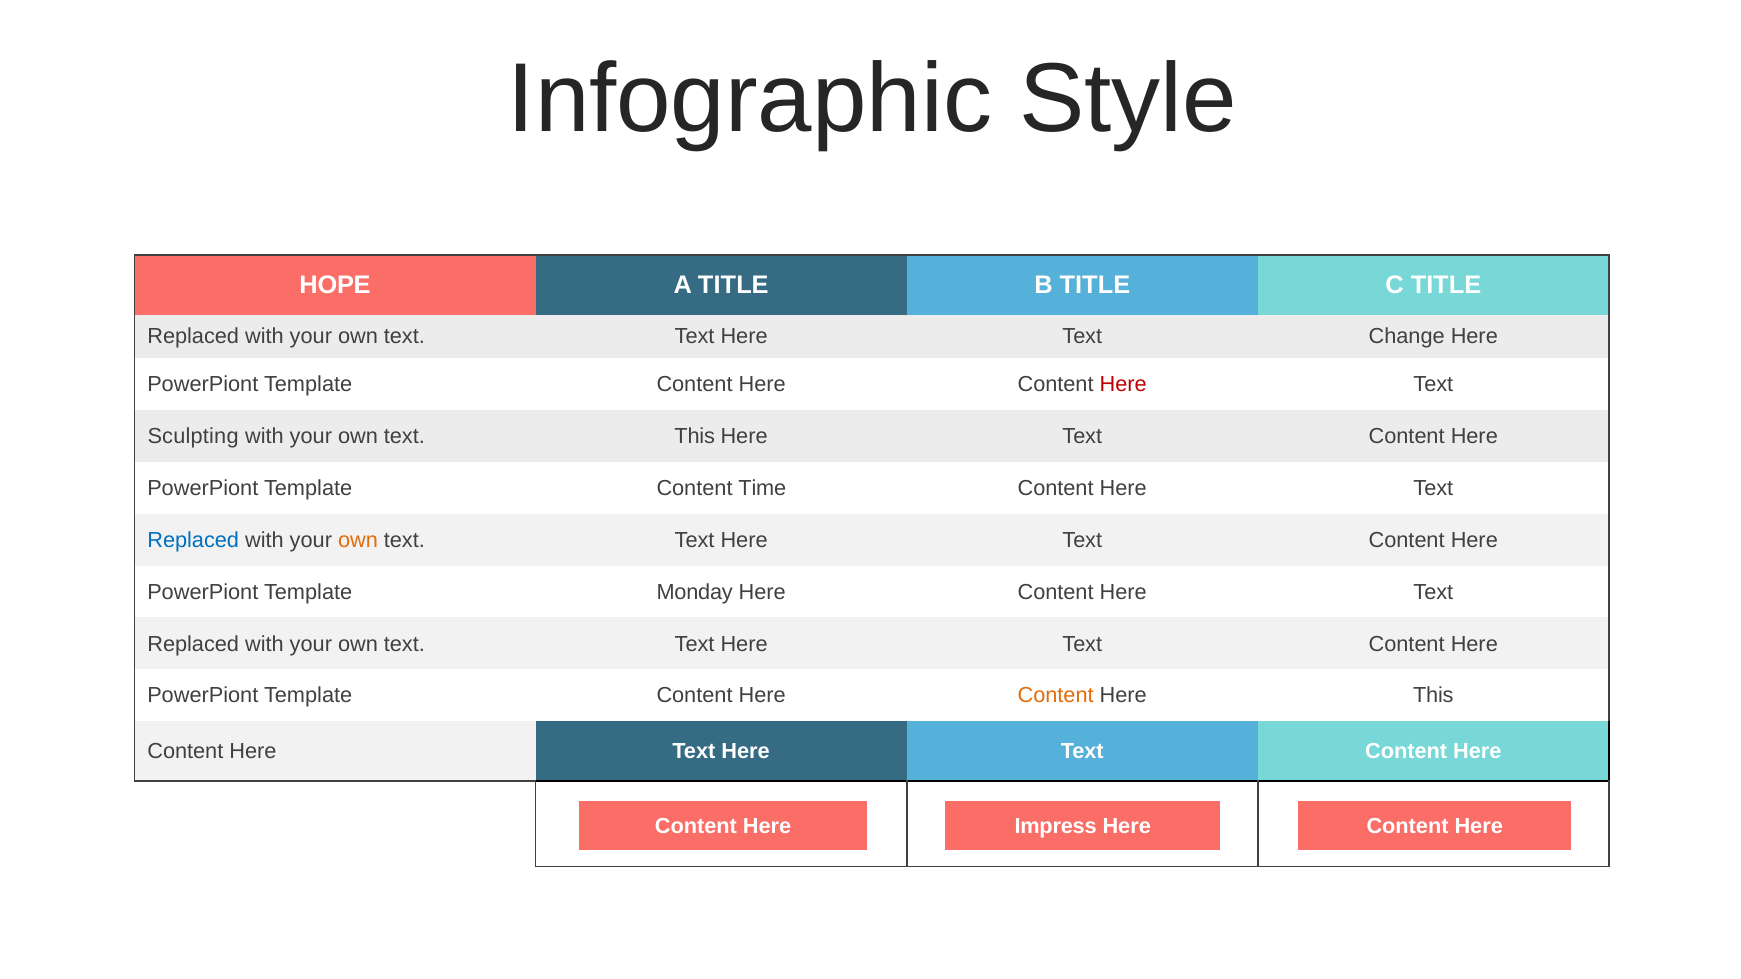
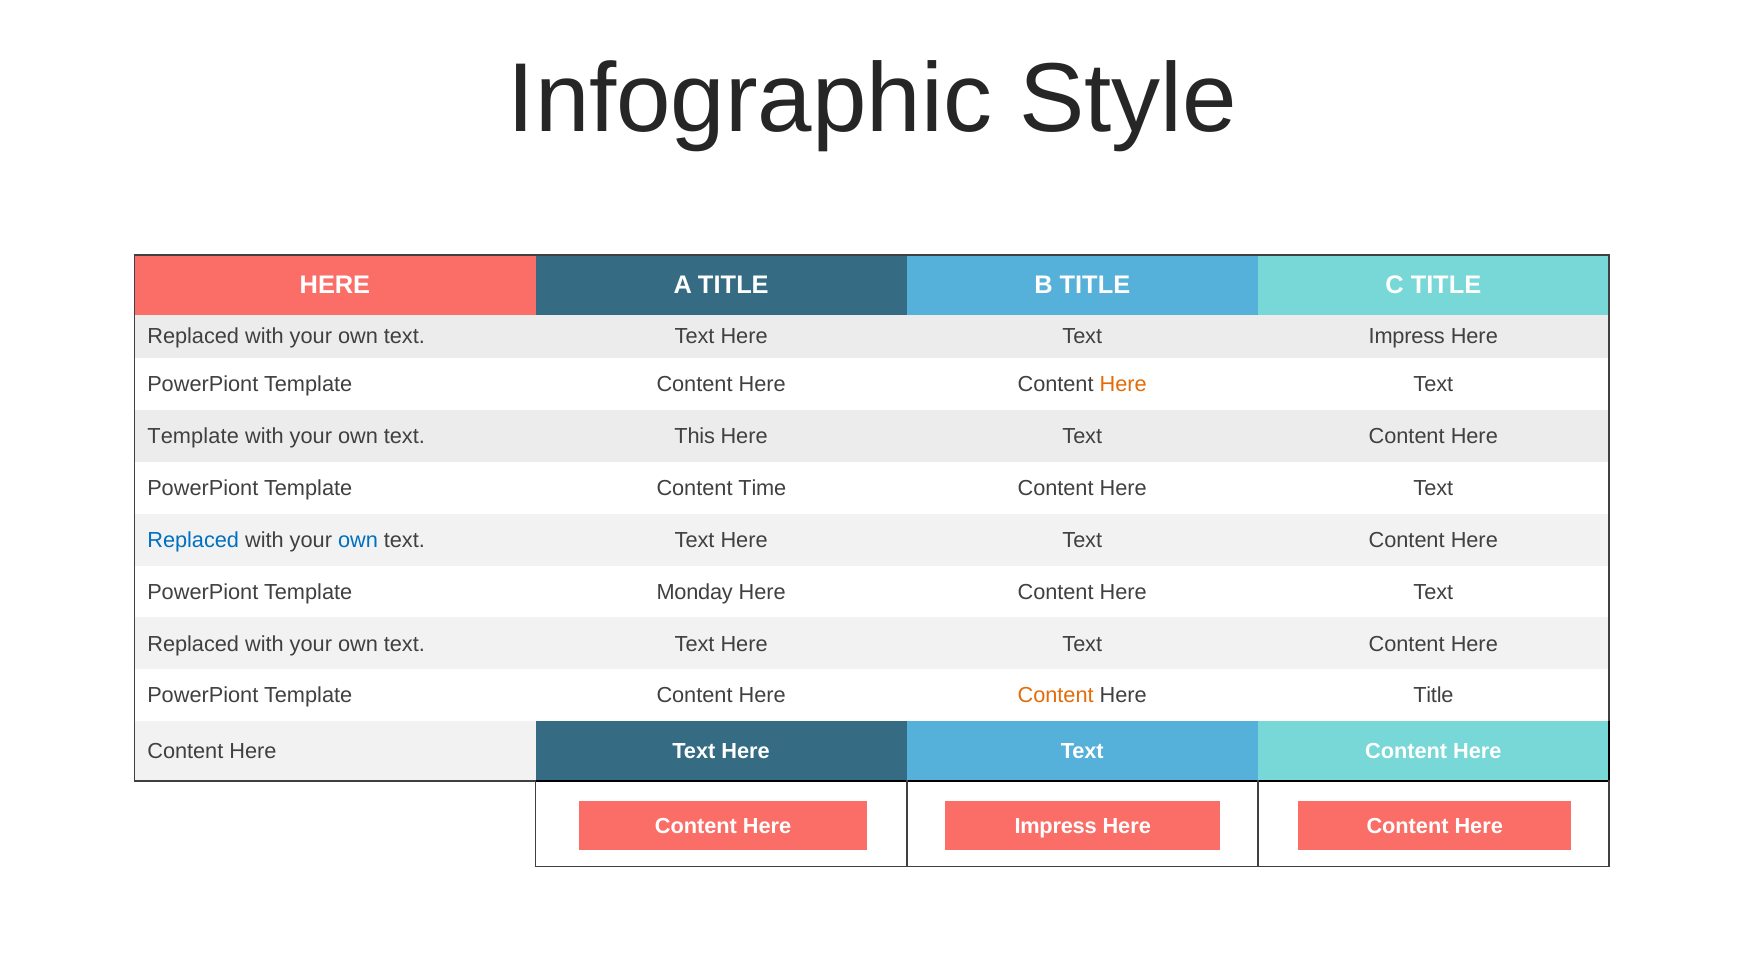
HOPE at (335, 285): HOPE -> HERE
Text Change: Change -> Impress
Here at (1123, 384) colour: red -> orange
Sculpting at (193, 436): Sculpting -> Template
own at (358, 540) colour: orange -> blue
Here This: This -> Title
